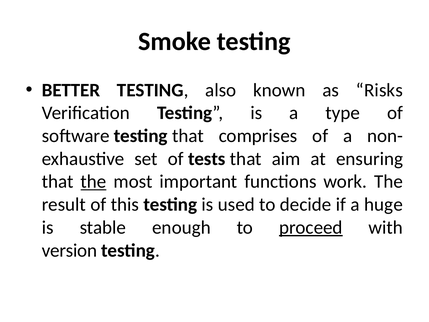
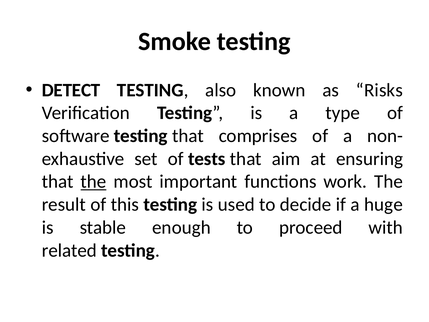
BETTER: BETTER -> DETECT
proceed underline: present -> none
version: version -> related
